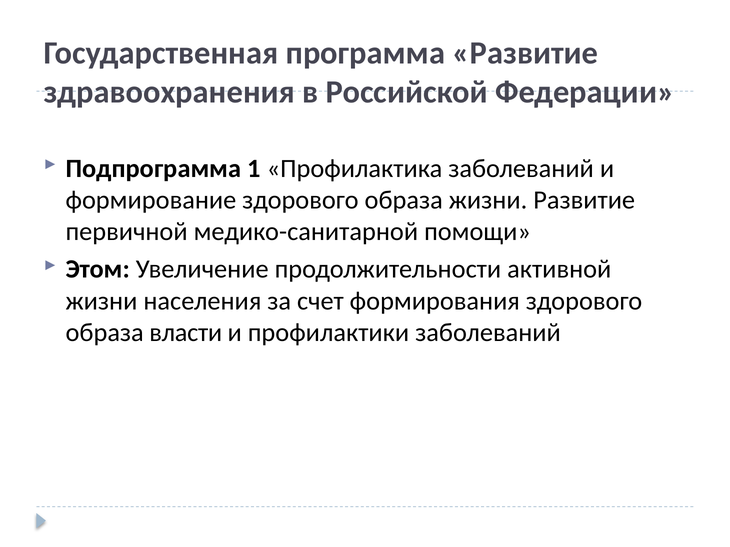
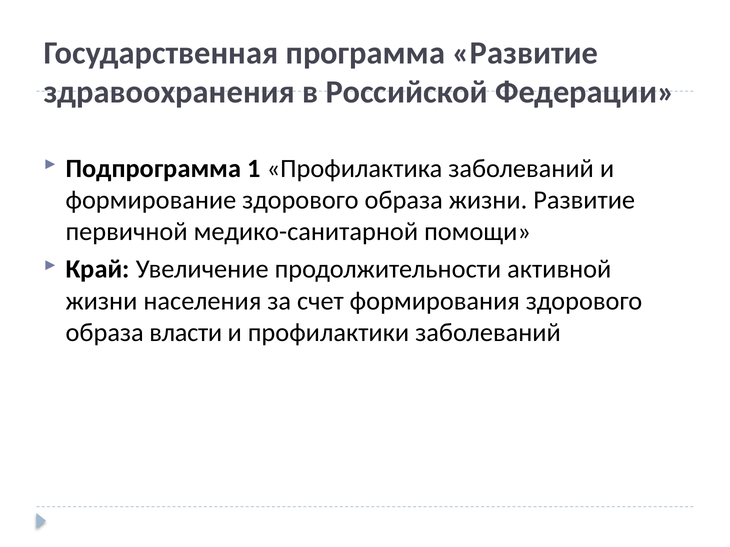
Этом: Этом -> Край
